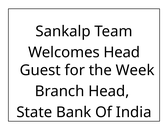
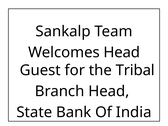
Week: Week -> Tribal
